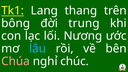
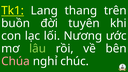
bông: bông -> buồn
trung: trung -> tuyên
lâu colour: light blue -> light green
